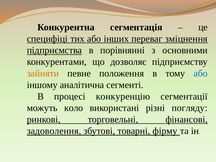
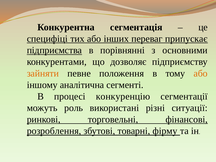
зміцнення: зміцнення -> припускає
або at (201, 73) colour: blue -> orange
коло: коло -> роль
погляду: погляду -> ситуації
задоволення: задоволення -> розроблення
